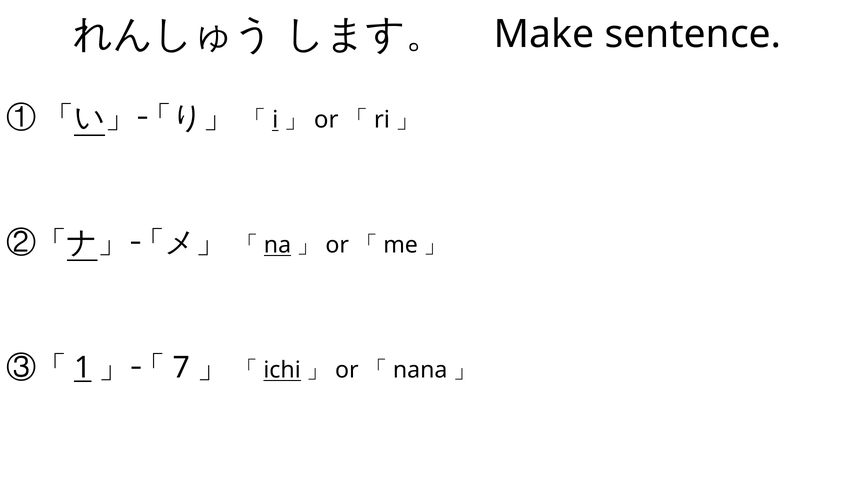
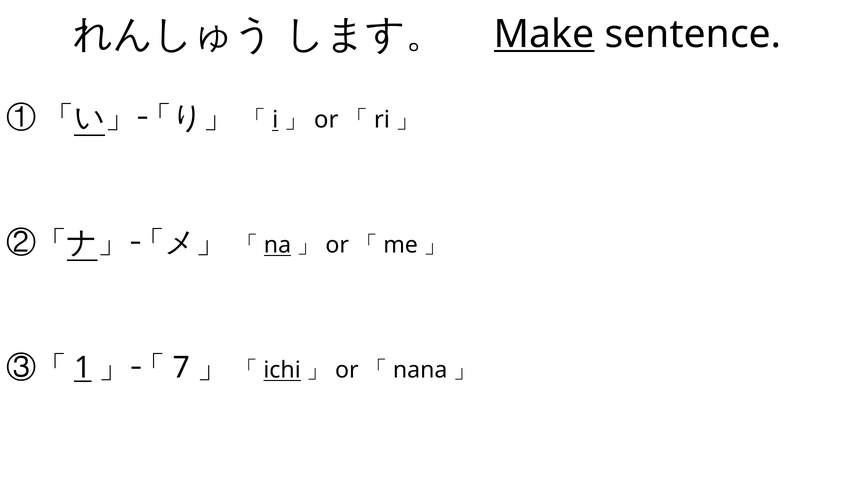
Make underline: none -> present
